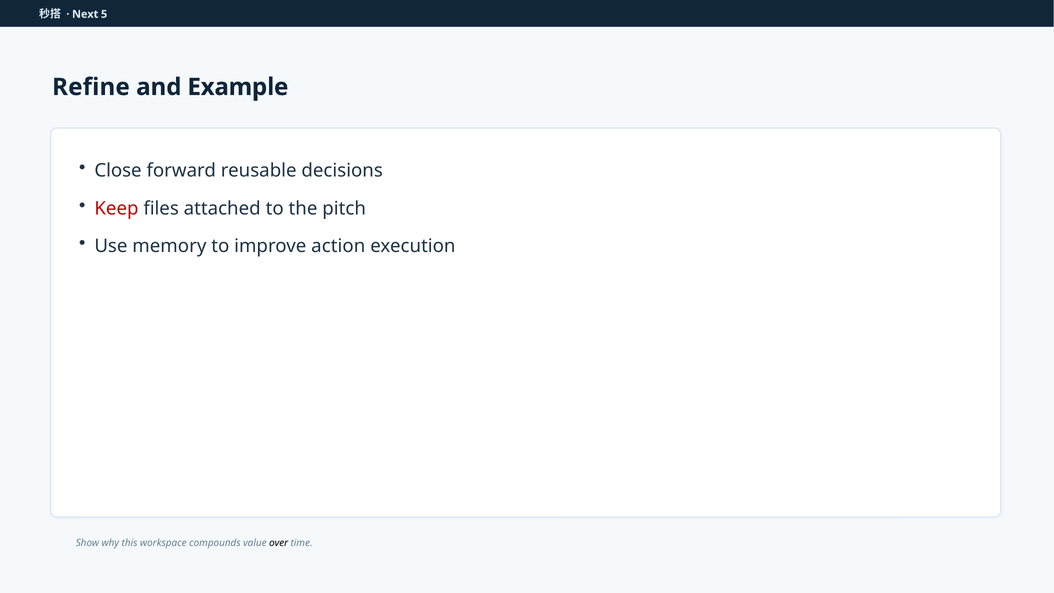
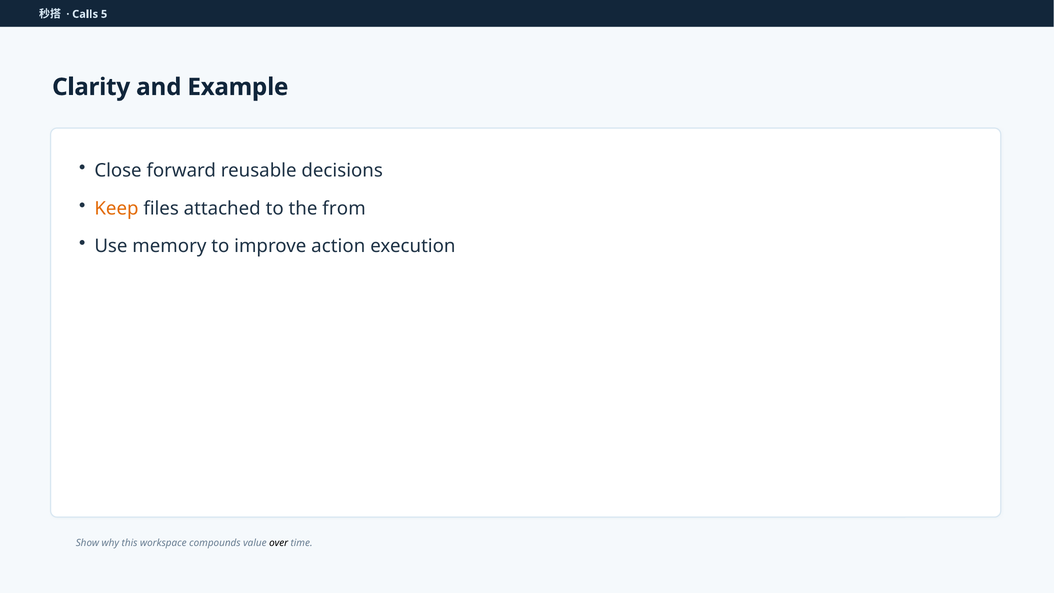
Next: Next -> Calls
Refine: Refine -> Clarity
Keep colour: red -> orange
pitch: pitch -> from
